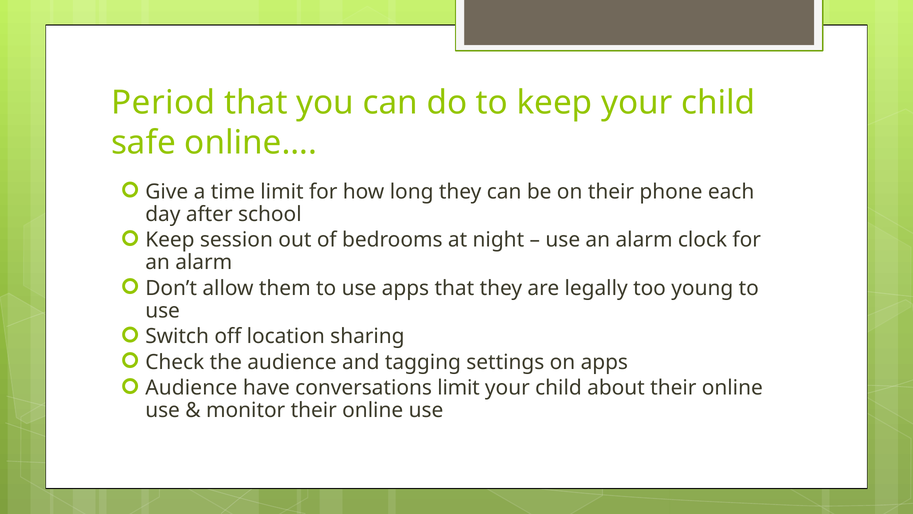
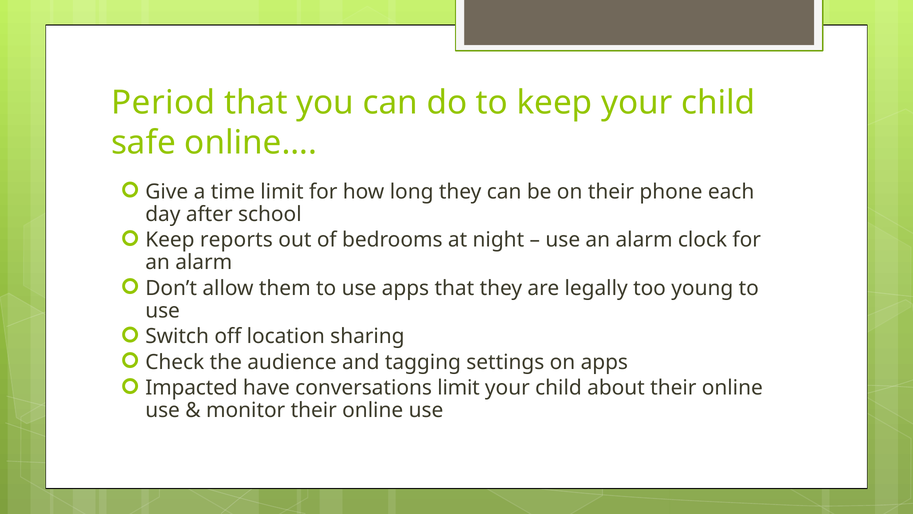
session: session -> reports
Audience at (191, 388): Audience -> Impacted
